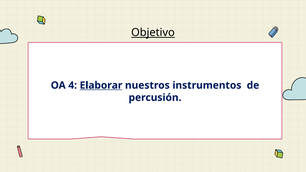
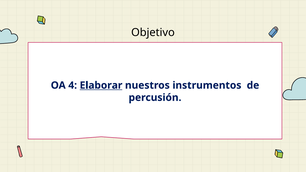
Objetivo underline: present -> none
